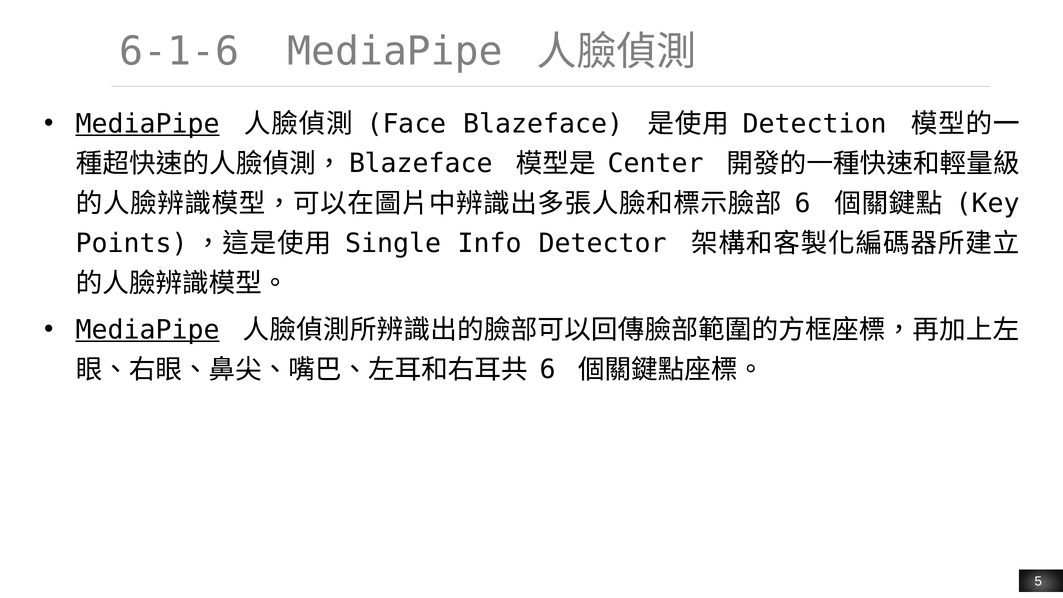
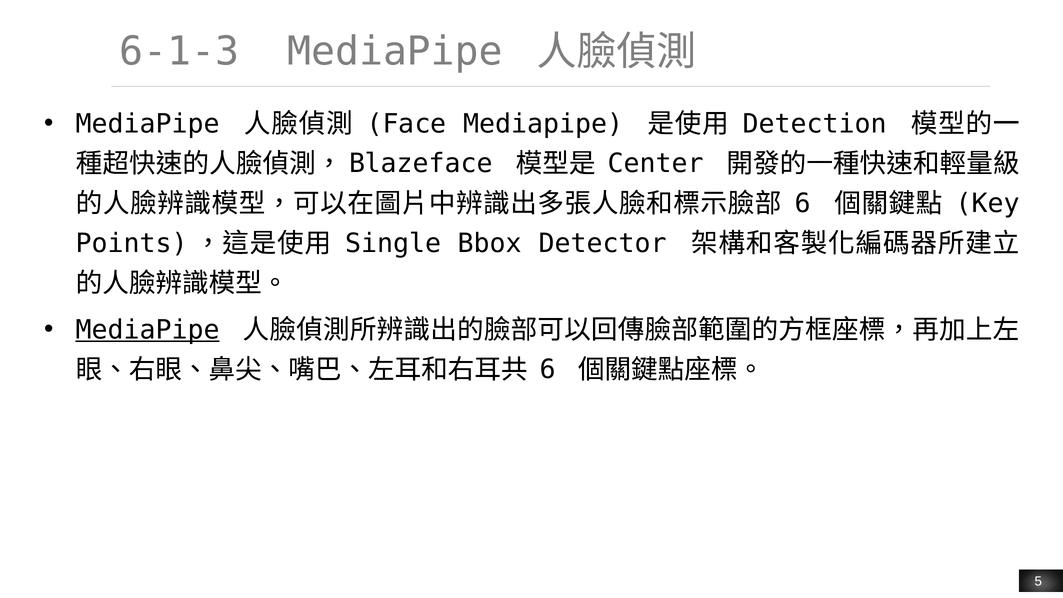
6-1-6: 6-1-6 -> 6-1-3
MediaPipe at (148, 124) underline: present -> none
Face Blazeface: Blazeface -> Mediapipe
Info: Info -> Bbox
